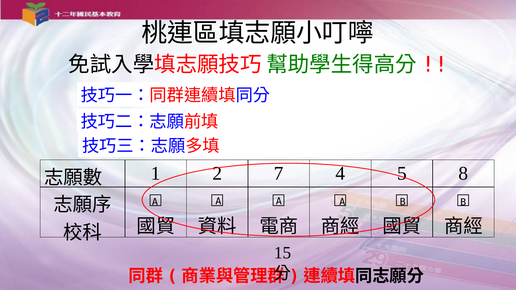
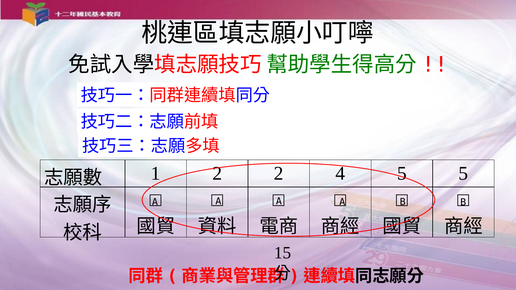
2 7: 7 -> 2
5 8: 8 -> 5
